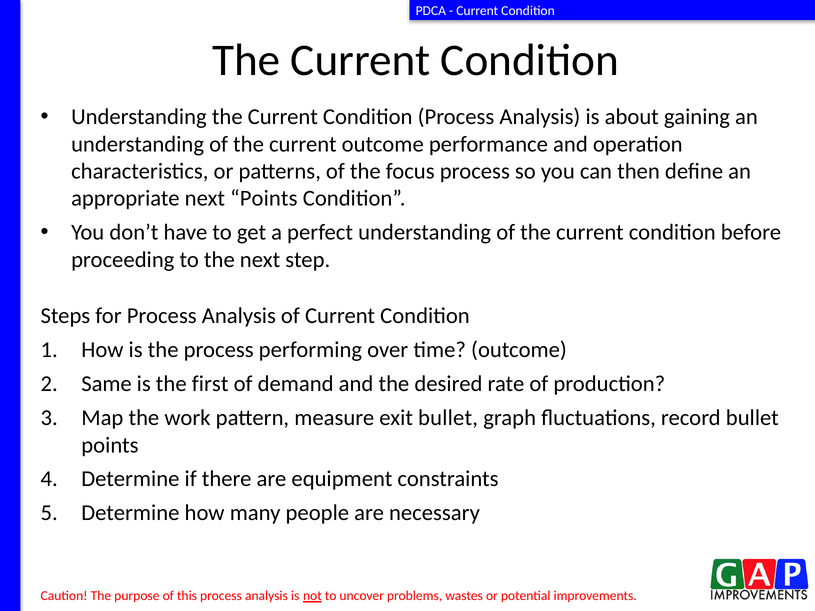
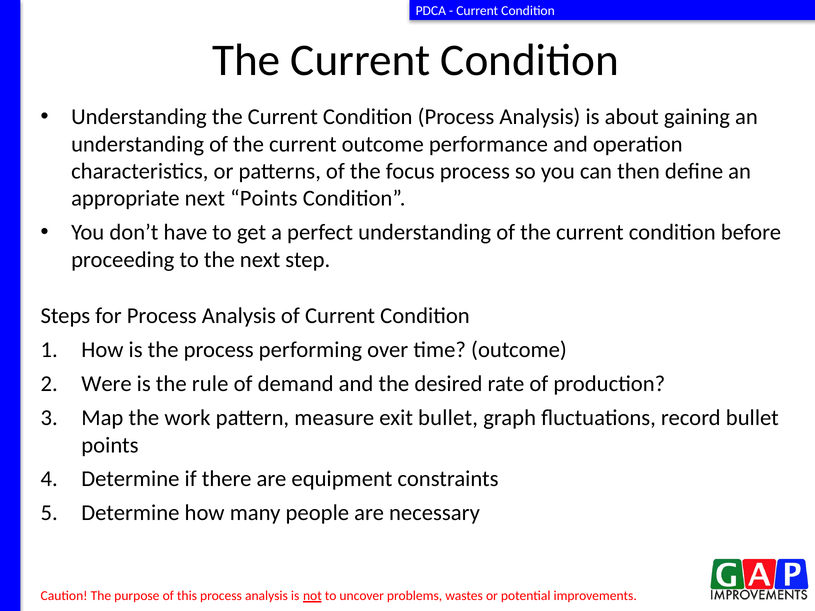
Same: Same -> Were
first: first -> rule
